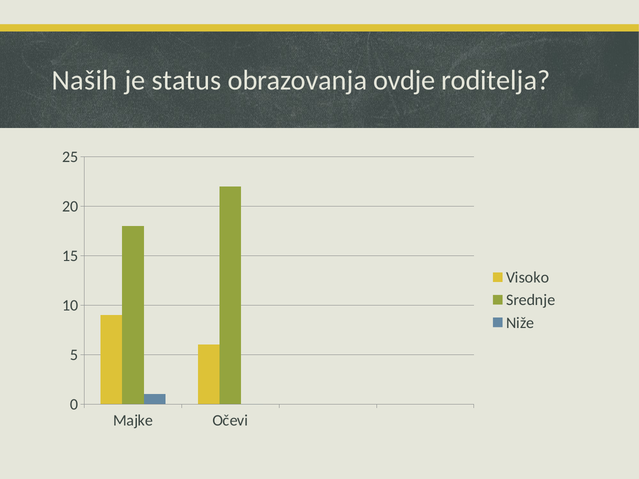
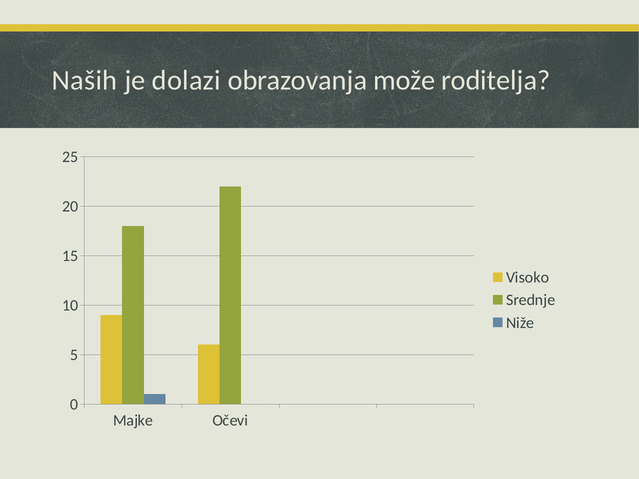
status: status -> dolazi
ovdje: ovdje -> može
